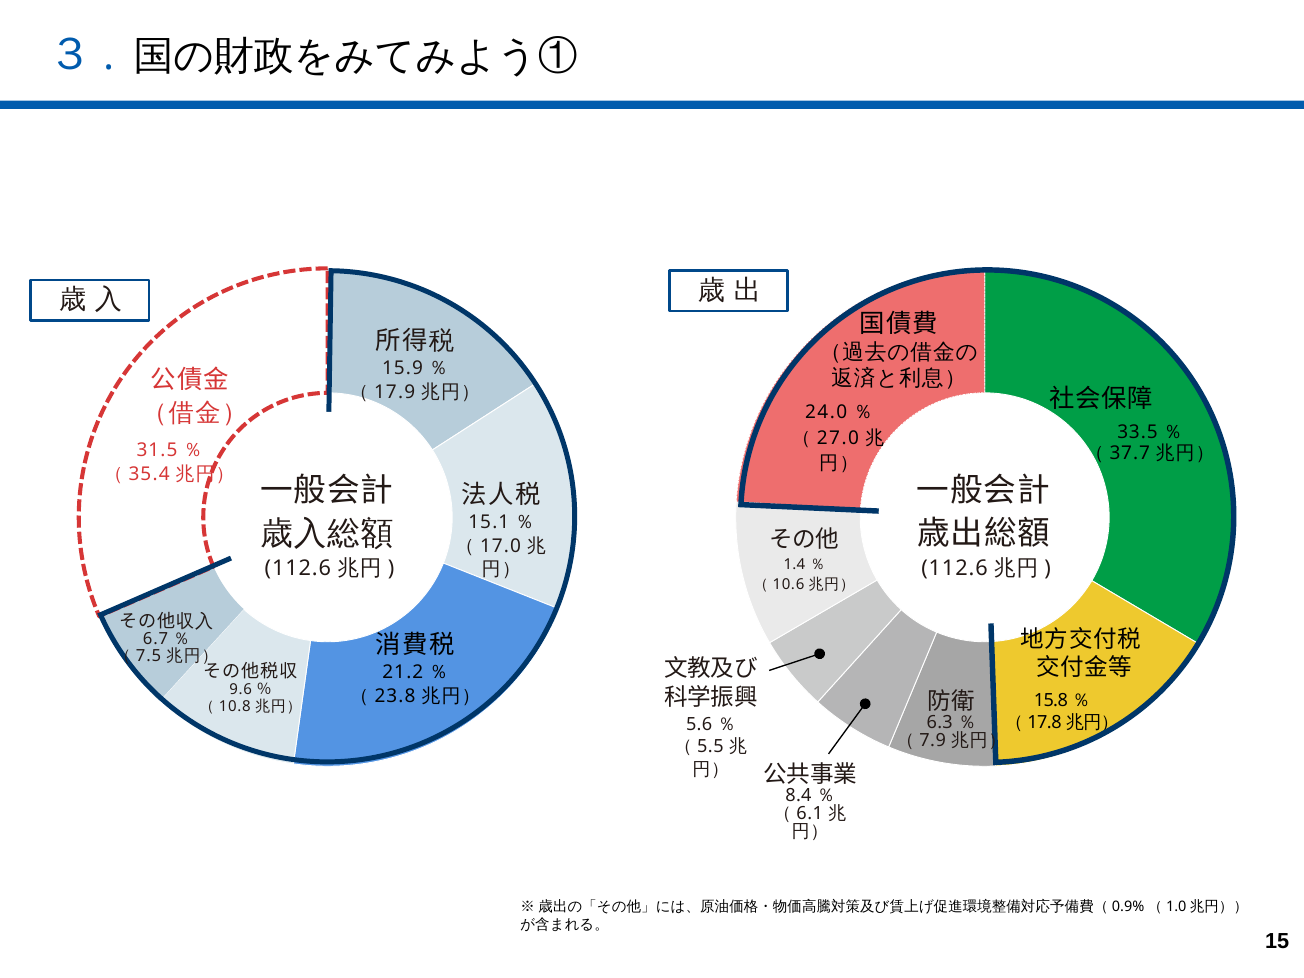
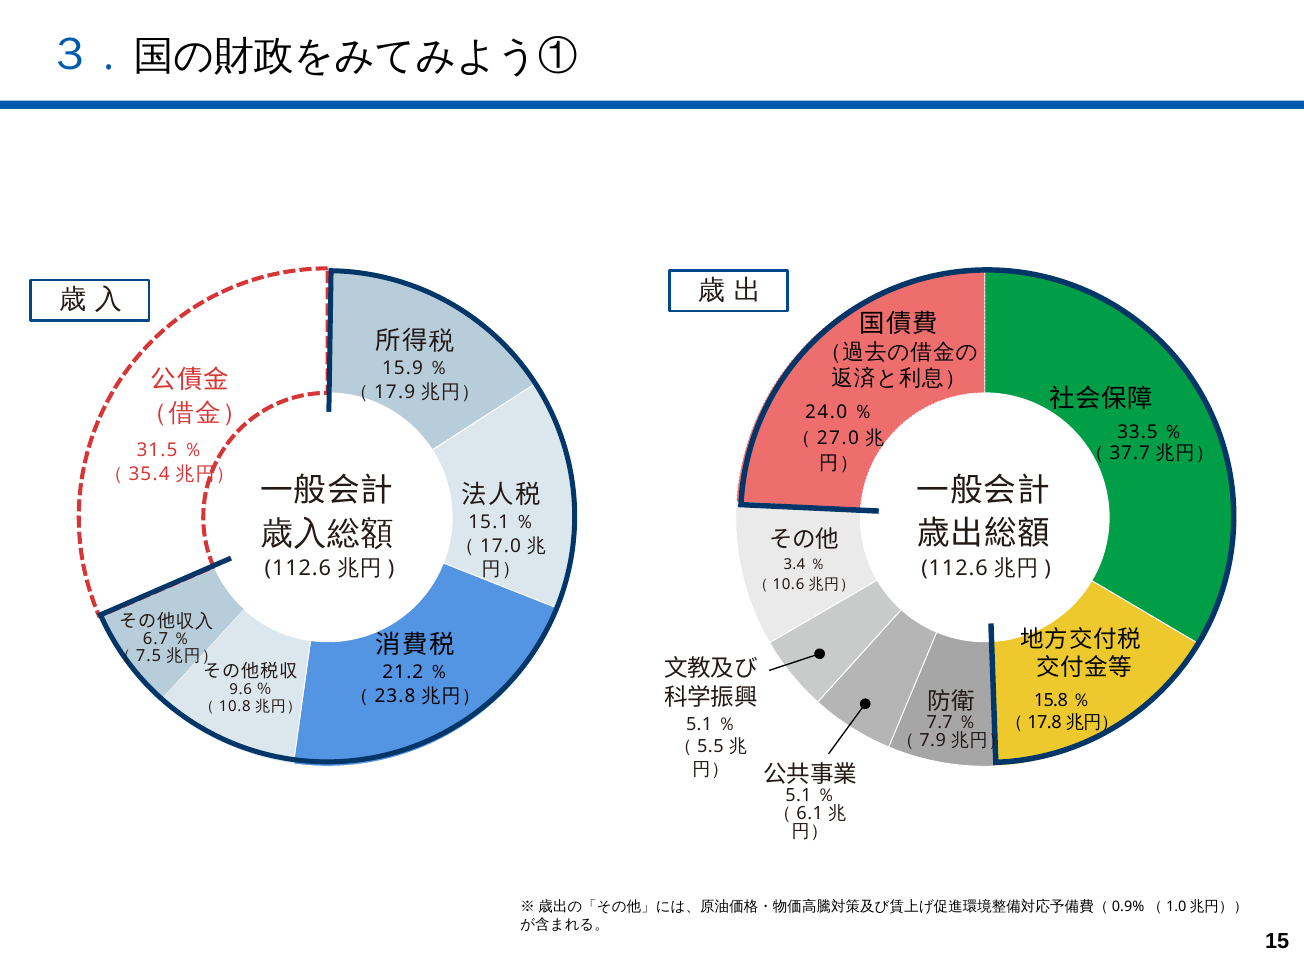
1.4: 1.4 -> 3.4
6.3: 6.3 -> 7.7
5.6 at (699, 725): 5.6 -> 5.1
8.4 at (798, 796): 8.4 -> 5.1
